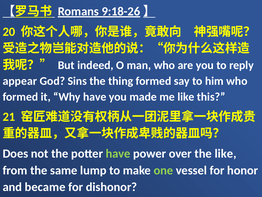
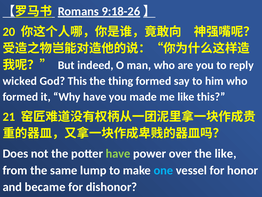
appear: appear -> wicked
God Sins: Sins -> This
one colour: light green -> light blue
